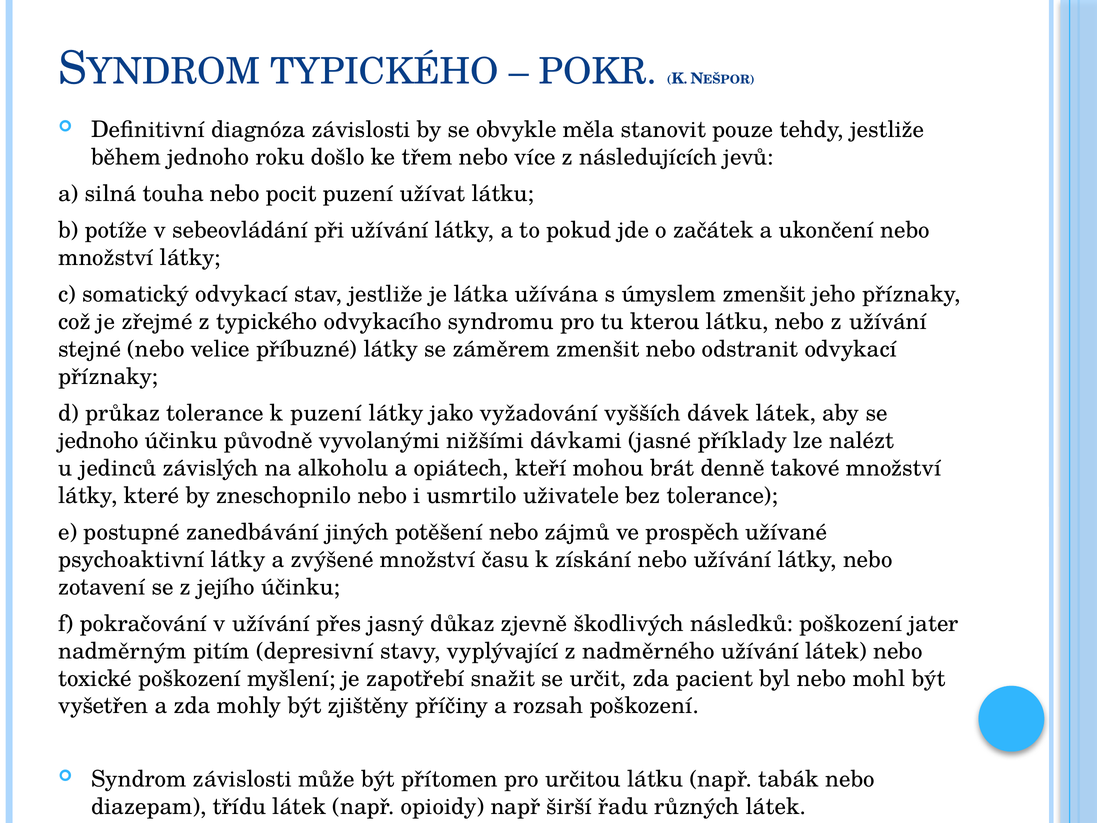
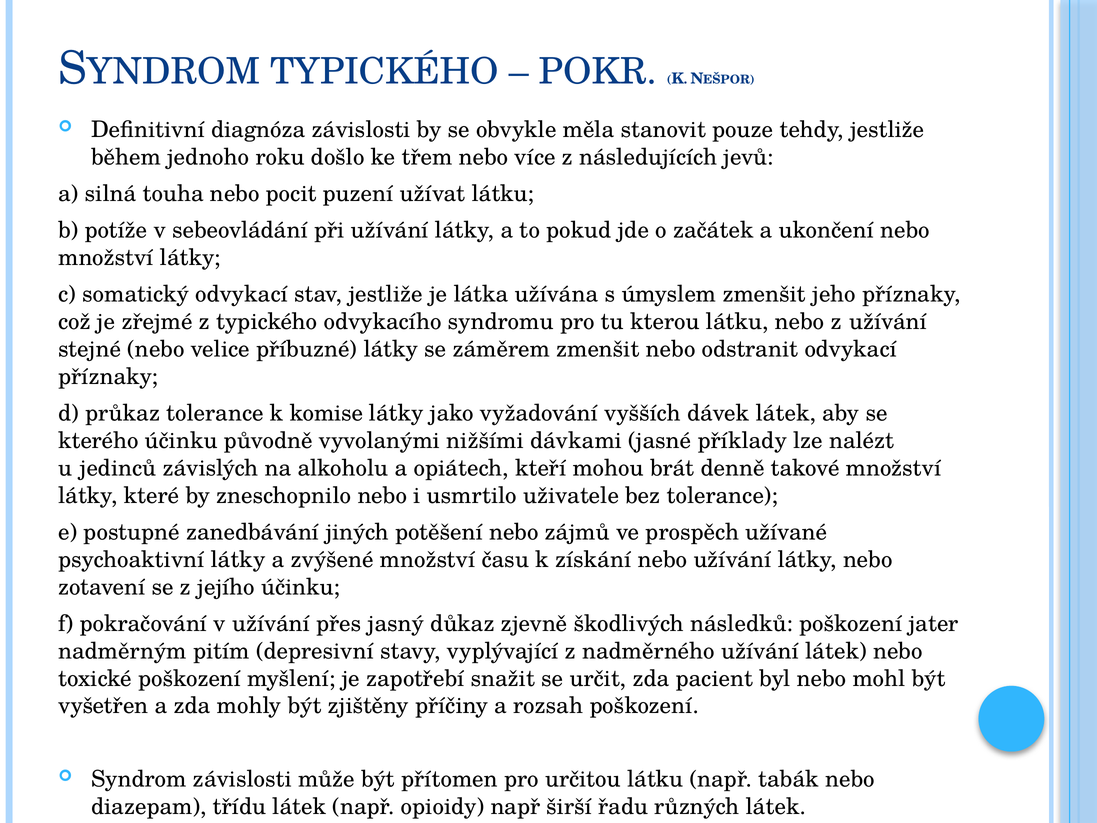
k puzení: puzení -> komise
jednoho at (99, 441): jednoho -> kterého
